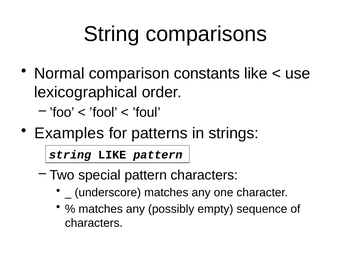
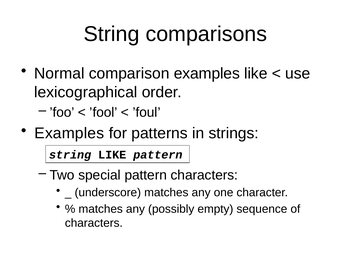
comparison constants: constants -> examples
